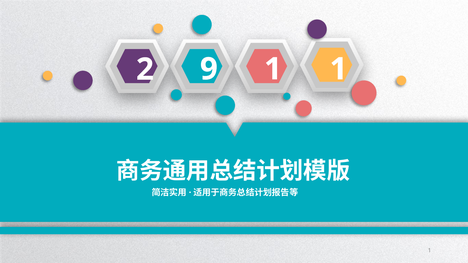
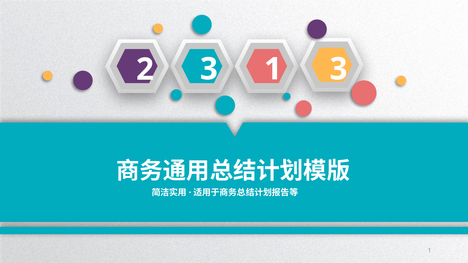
2 9: 9 -> 3
1 1: 1 -> 3
